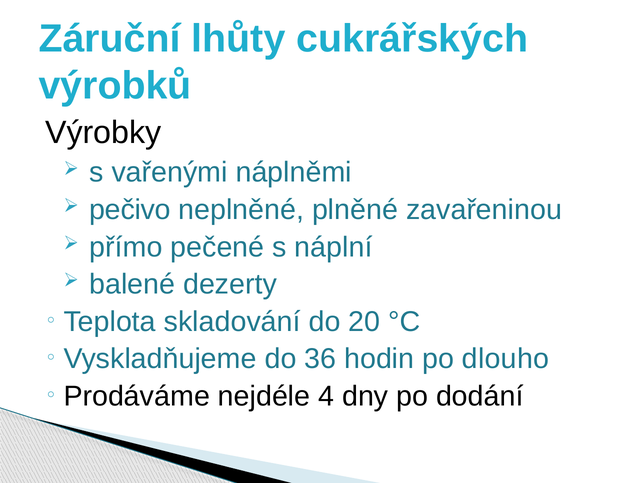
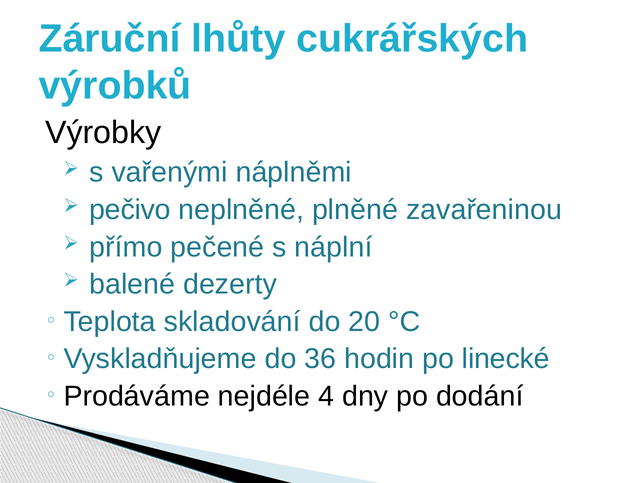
dlouho: dlouho -> linecké
